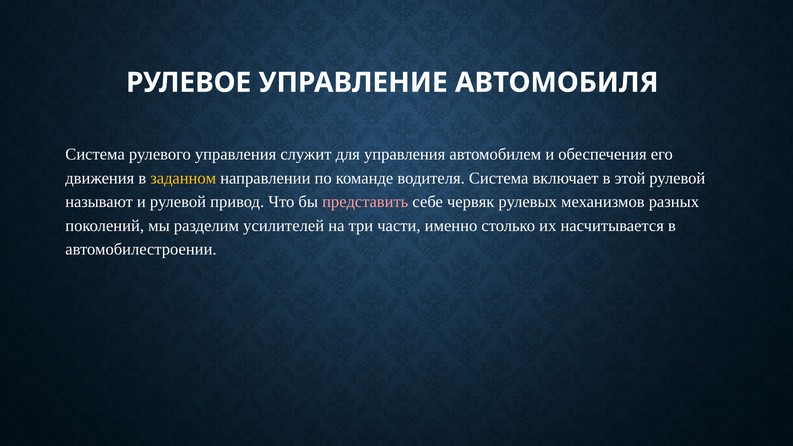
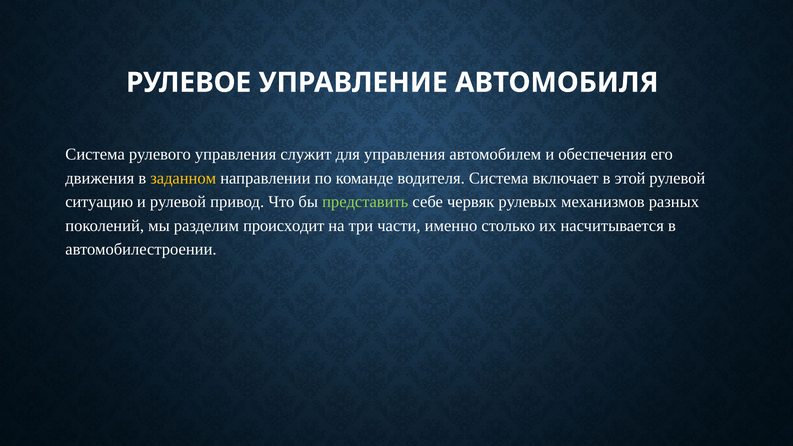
называют: называют -> ситуацию
представить colour: pink -> light green
усилителей: усилителей -> происходит
